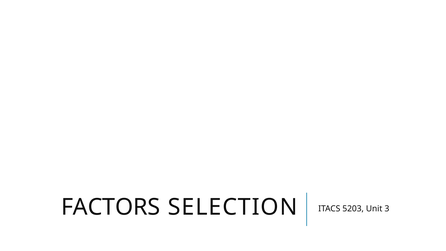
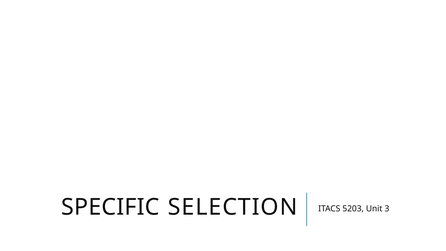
FACTORS: FACTORS -> SPECIFIC
